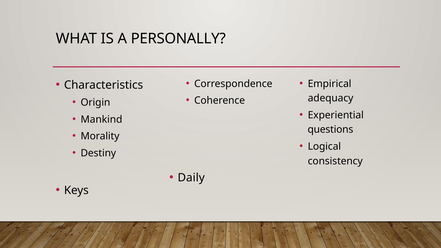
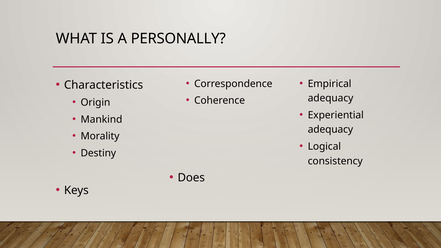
questions at (330, 130): questions -> adequacy
Daily: Daily -> Does
